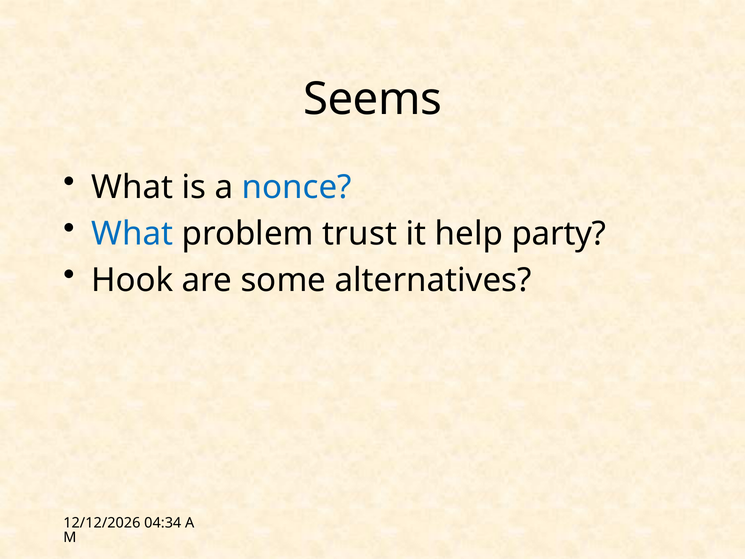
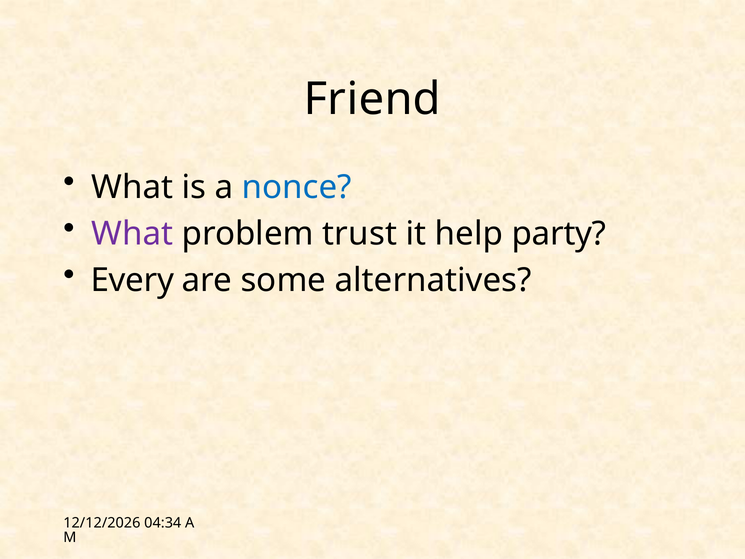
Seems: Seems -> Friend
What at (132, 234) colour: blue -> purple
Hook: Hook -> Every
